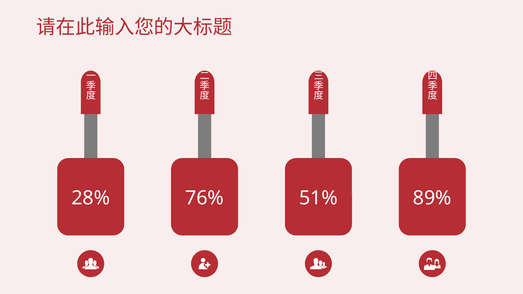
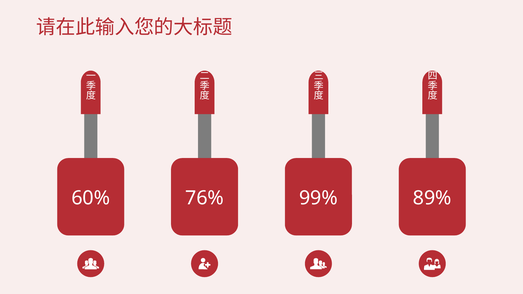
28%: 28% -> 60%
51%: 51% -> 99%
